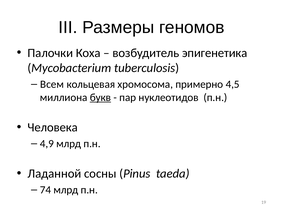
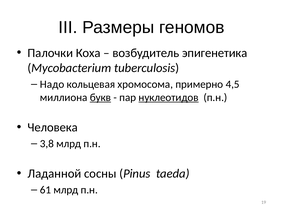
Всем: Всем -> Надо
нуклеотидов underline: none -> present
4,9: 4,9 -> 3,8
74: 74 -> 61
